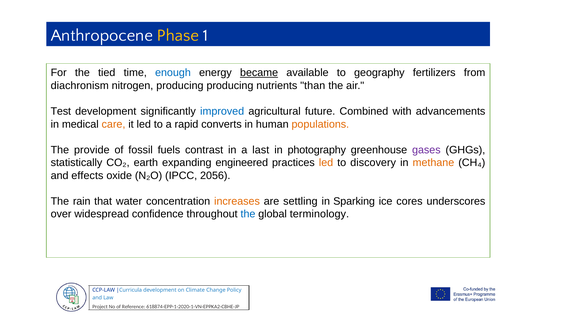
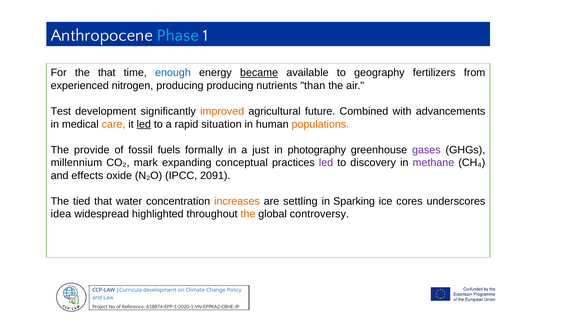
Phase colour: yellow -> light blue
the tied: tied -> that
diachronism: diachronism -> experienced
improved colour: blue -> orange
led at (144, 124) underline: none -> present
converts: converts -> situation
contrast: contrast -> formally
last: last -> just
statistically: statistically -> millennium
earth: earth -> mark
engineered: engineered -> conceptual
led at (326, 162) colour: orange -> purple
methane colour: orange -> purple
2056: 2056 -> 2091
rain: rain -> tied
over: over -> idea
confidence: confidence -> highlighted
the at (248, 214) colour: blue -> orange
terminology: terminology -> controversy
